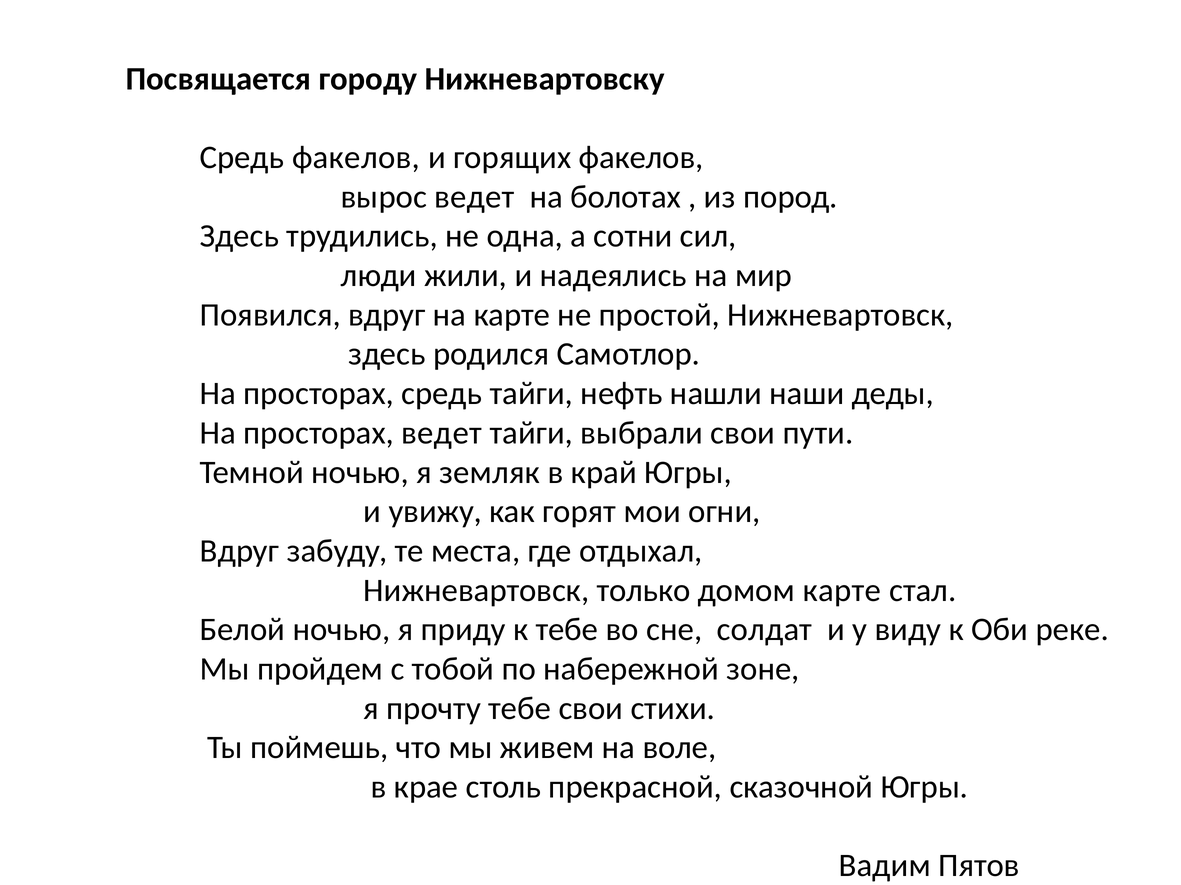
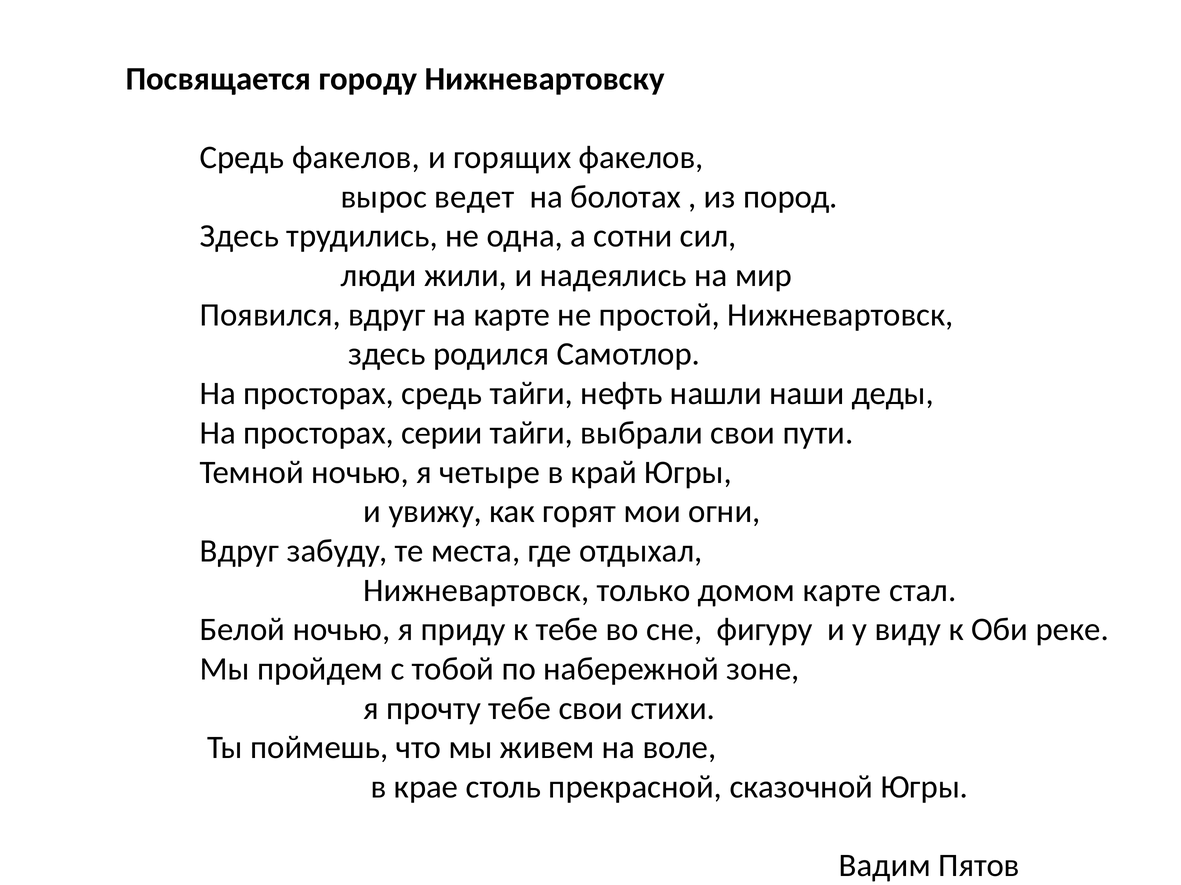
просторах ведет: ведет -> серии
земляк: земляк -> четыре
солдат: солдат -> фигуру
